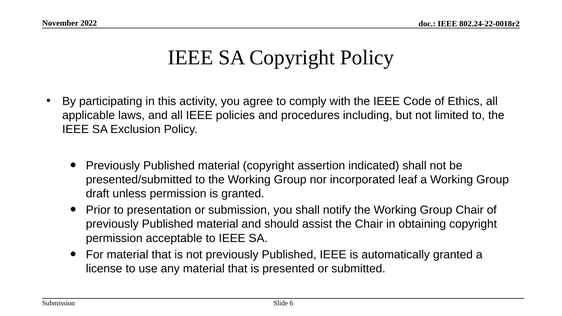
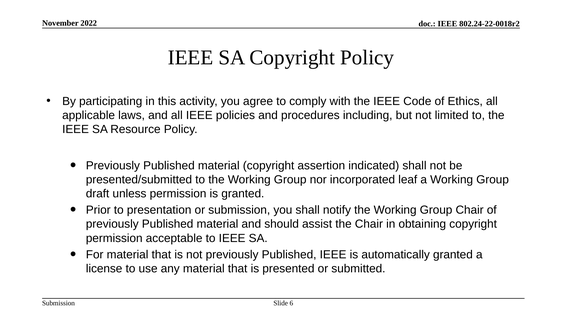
Exclusion: Exclusion -> Resource
